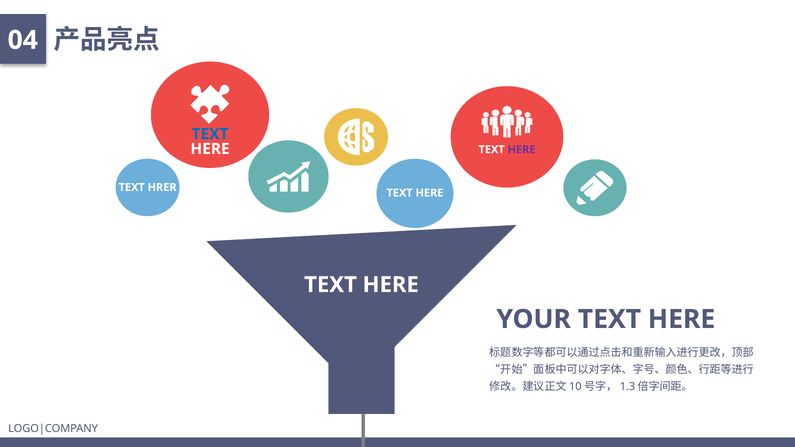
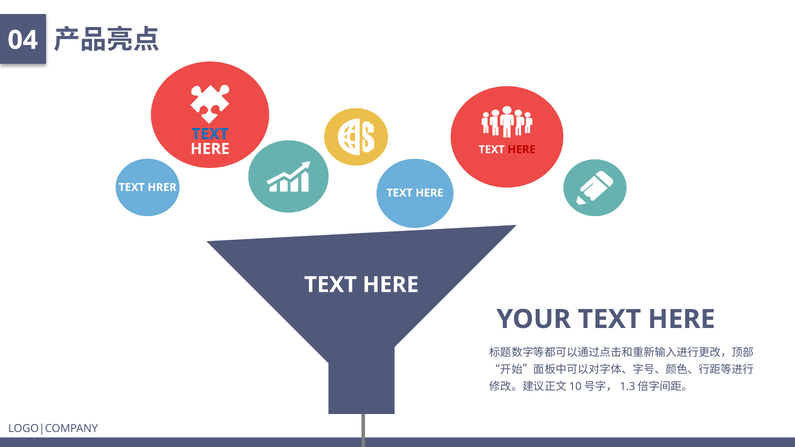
HERE at (522, 150) colour: purple -> red
